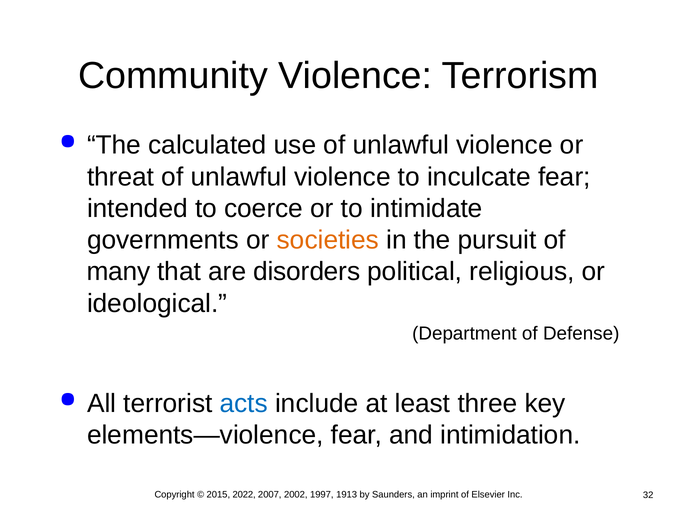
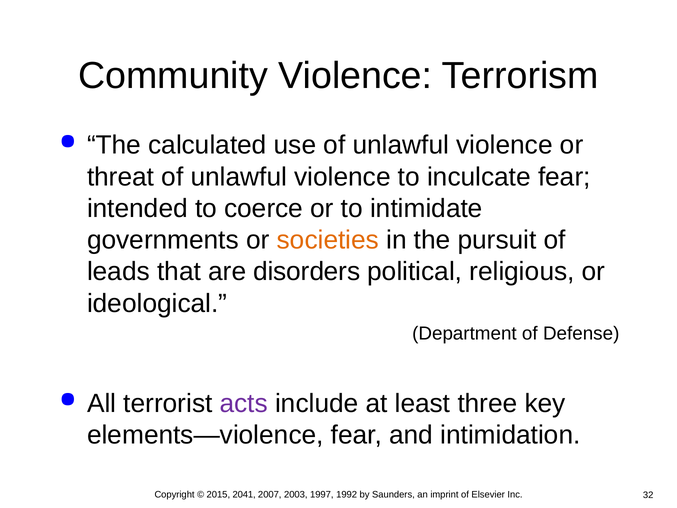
many: many -> leads
acts colour: blue -> purple
2022: 2022 -> 2041
2002: 2002 -> 2003
1913: 1913 -> 1992
